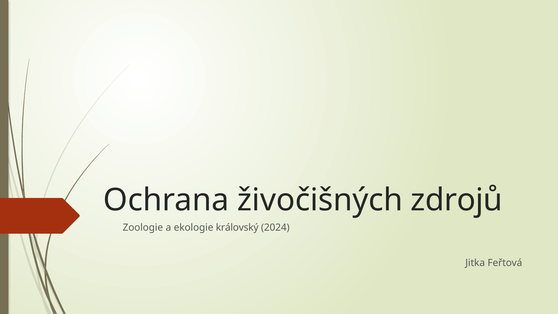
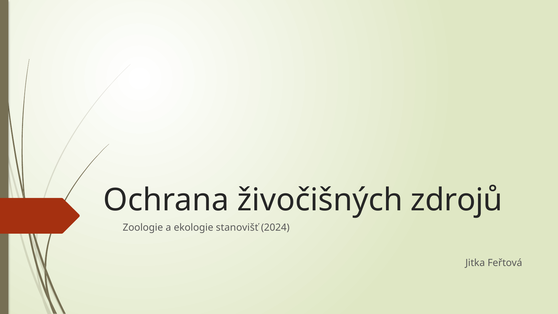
královský: královský -> stanovišť
